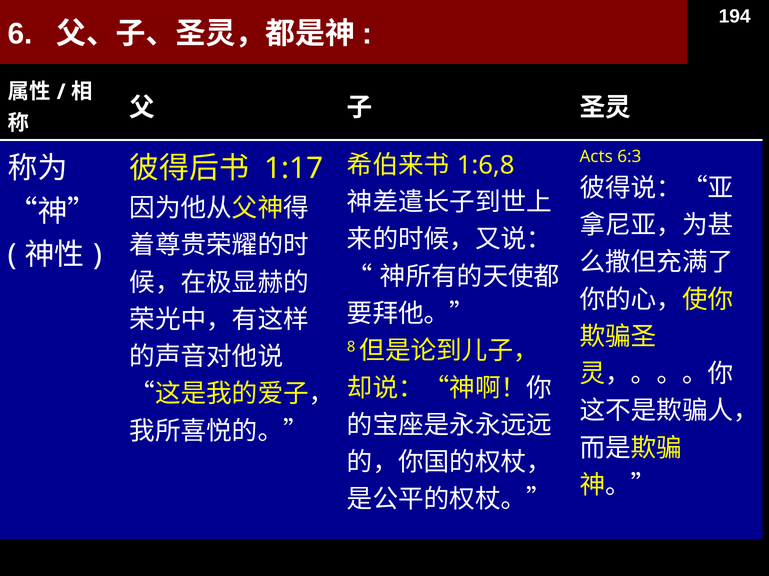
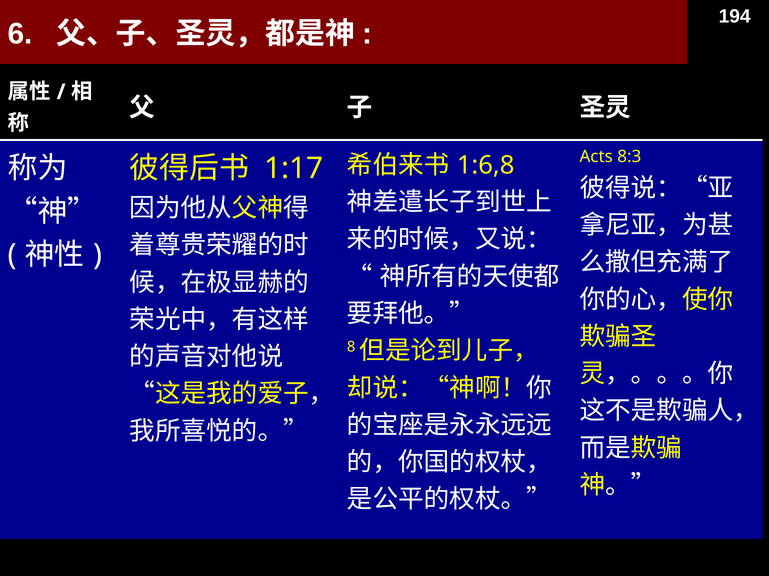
6:3: 6:3 -> 8:3
